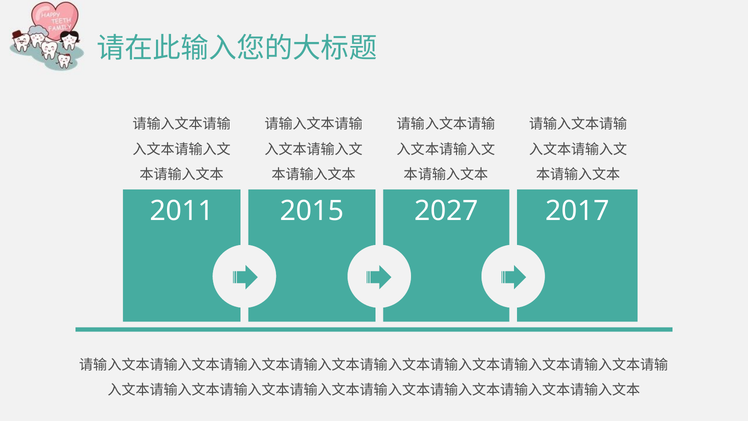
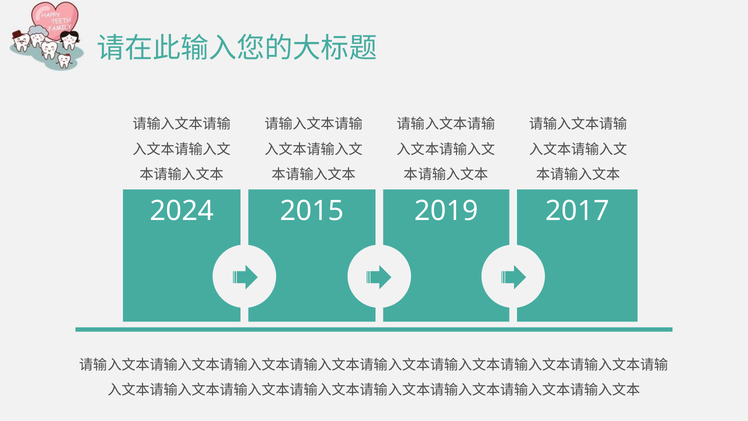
2011: 2011 -> 2024
2027: 2027 -> 2019
